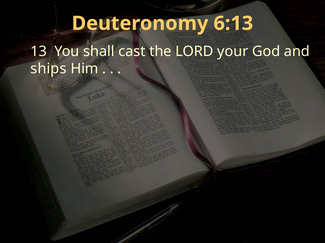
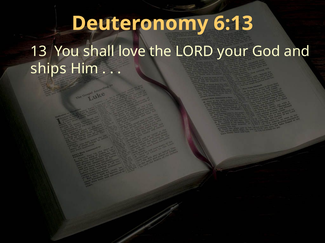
cast: cast -> love
